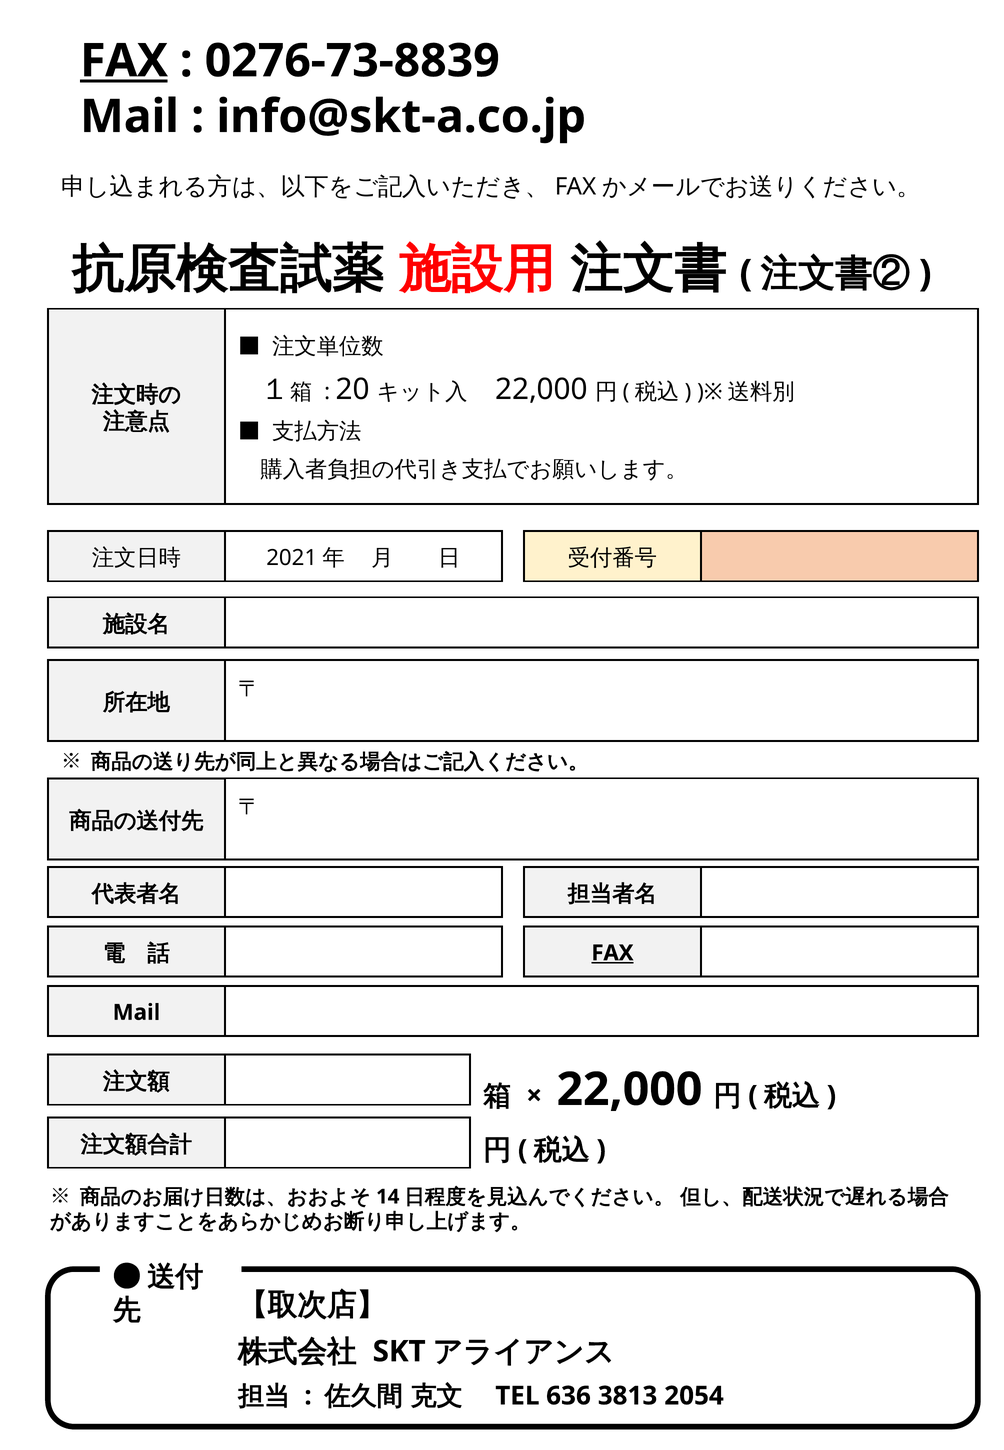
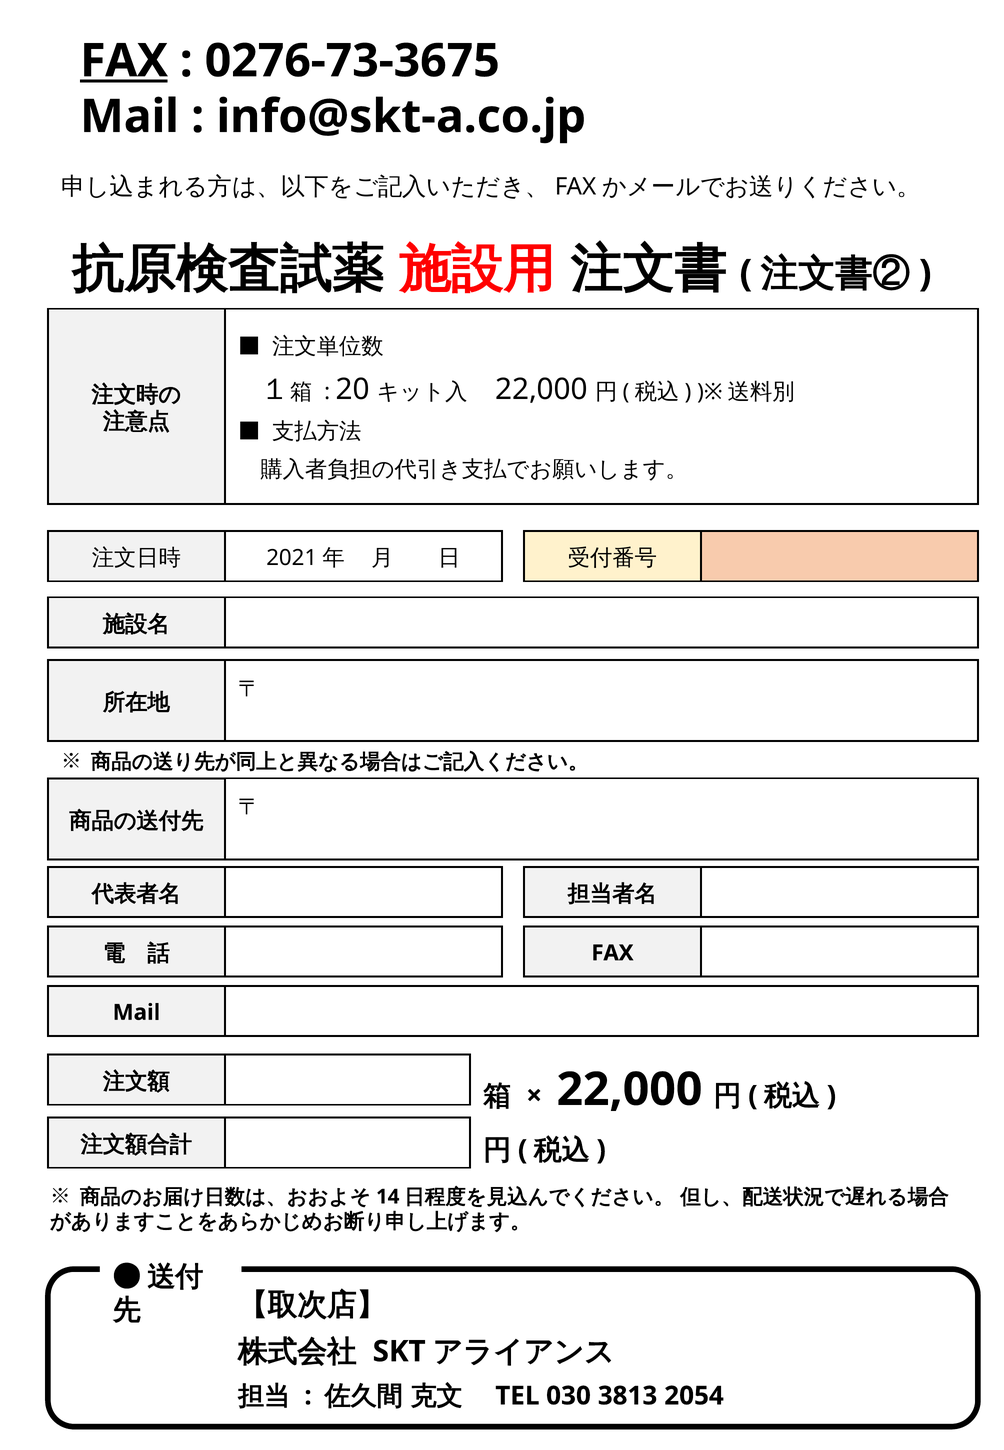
0276-73-8839: 0276-73-8839 -> 0276-73-3675
FAX at (612, 953) underline: present -> none
636: 636 -> 030
